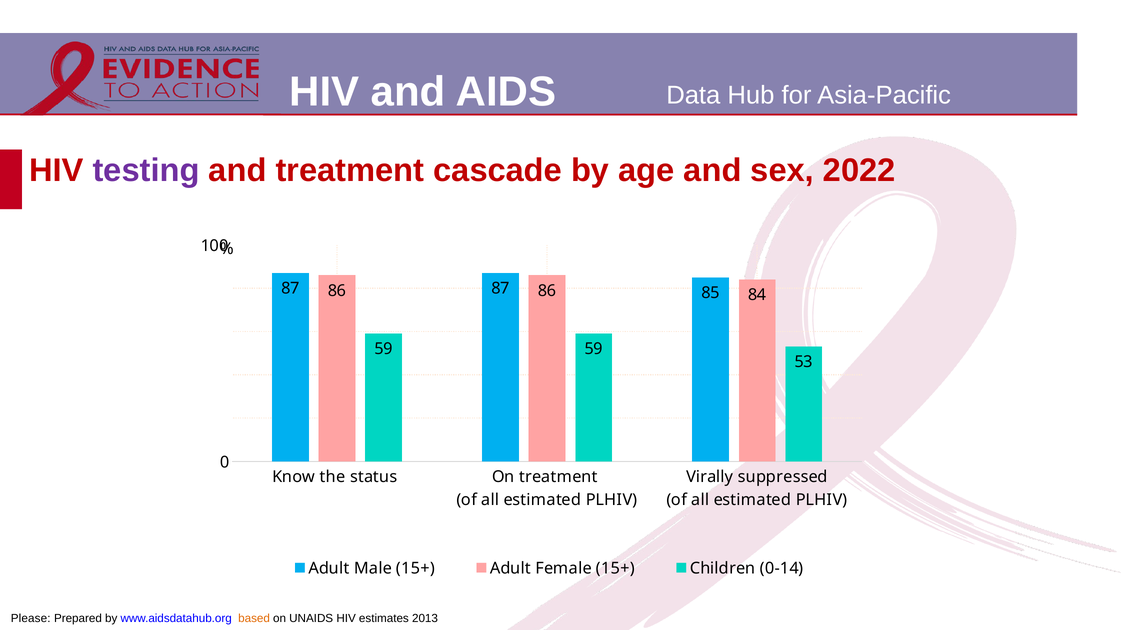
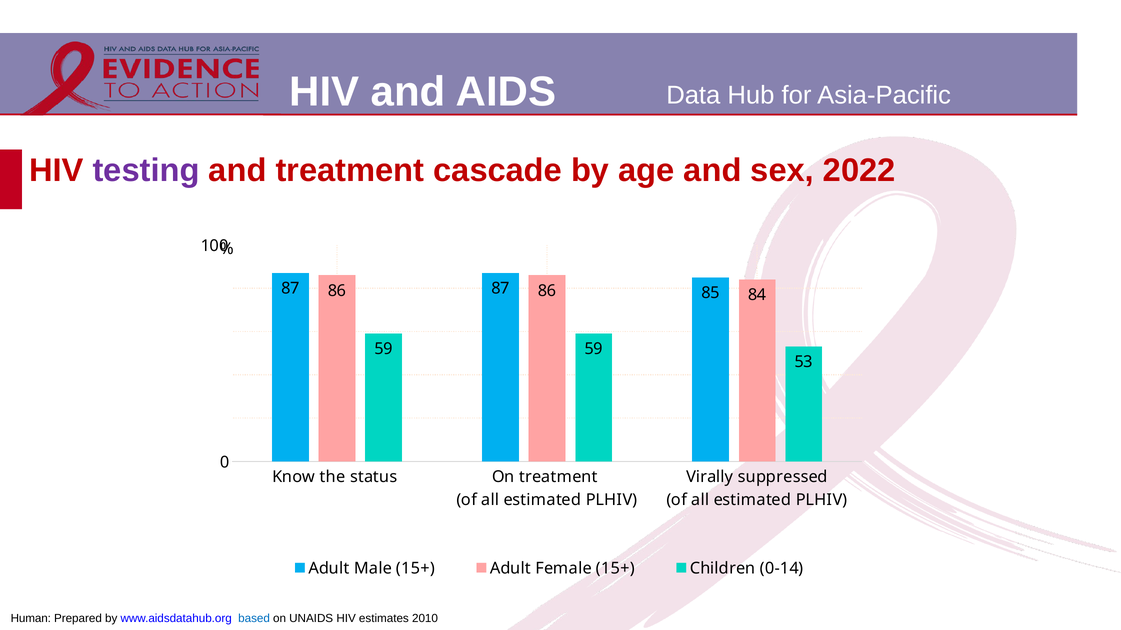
Please: Please -> Human
based colour: orange -> blue
2013: 2013 -> 2010
